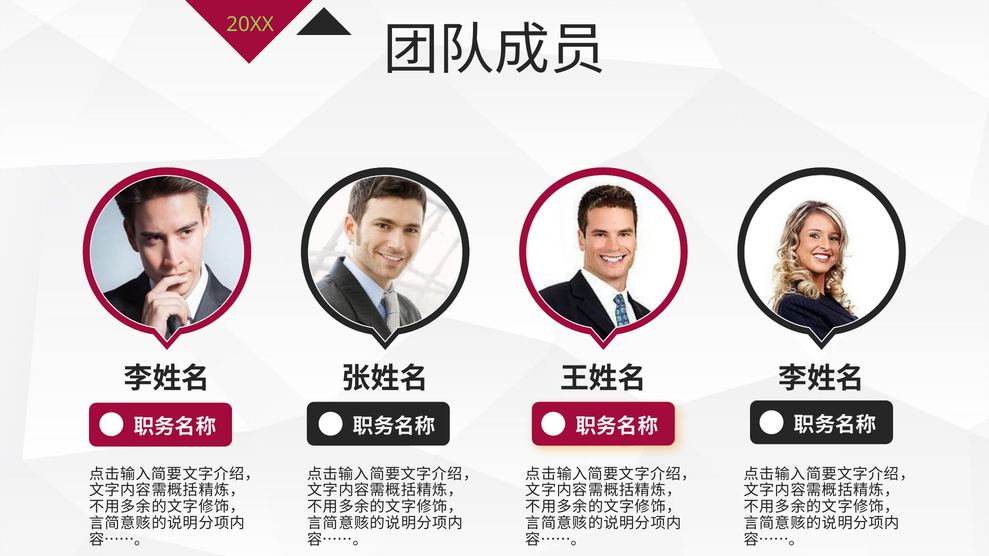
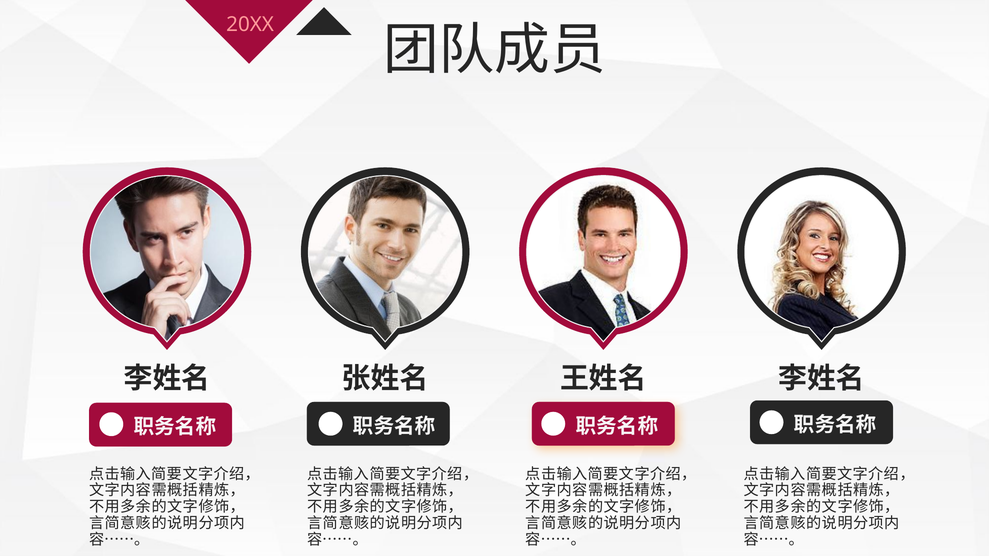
20XX colour: light green -> pink
